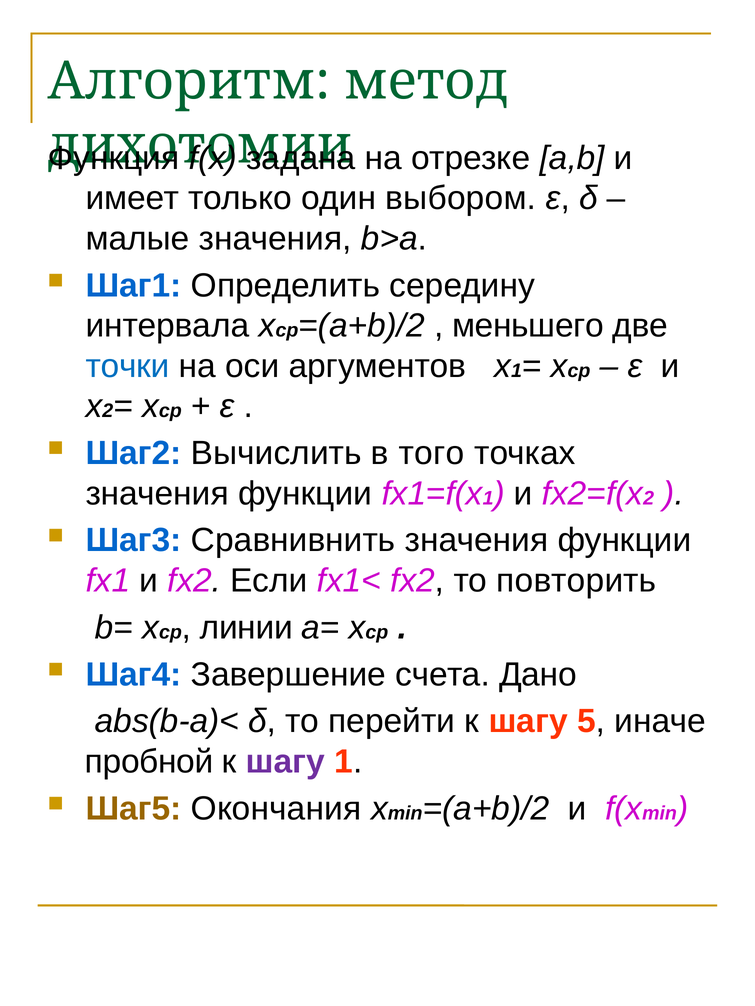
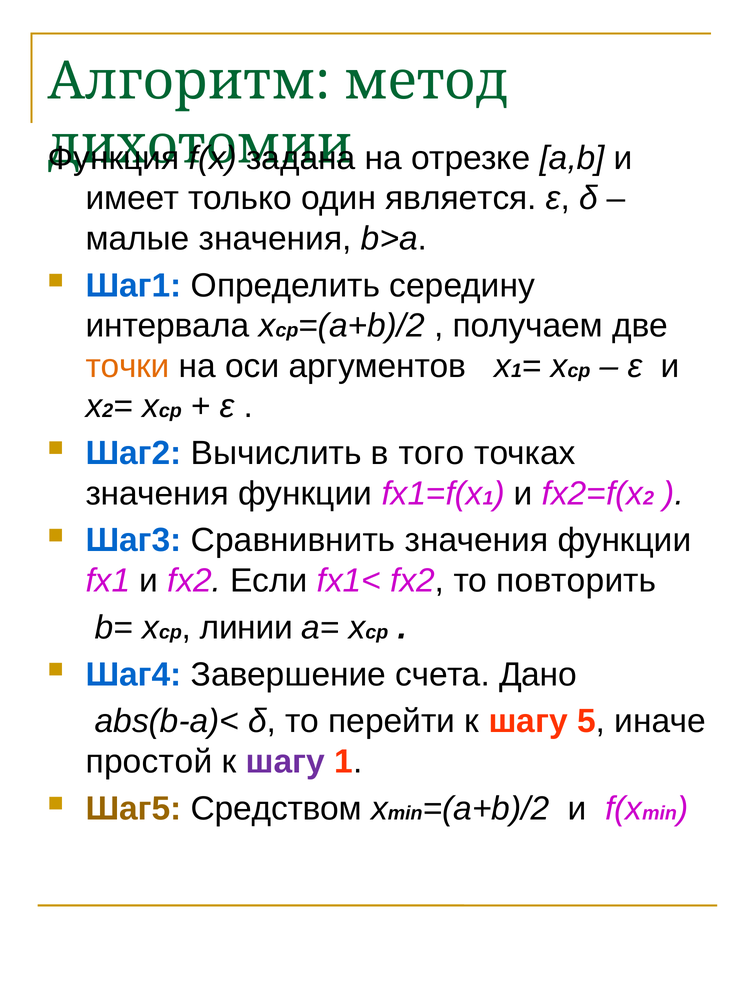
выбором: выбором -> является
меньшего: меньшего -> получаем
точки colour: blue -> orange
пробной: пробной -> простой
Окончания: Окончания -> Средством
